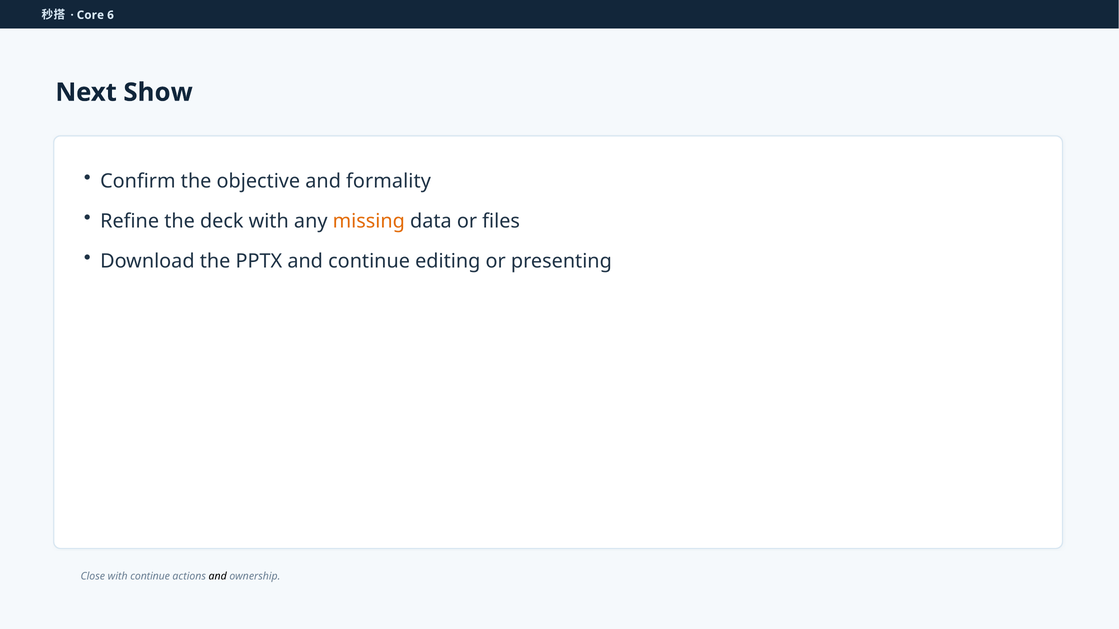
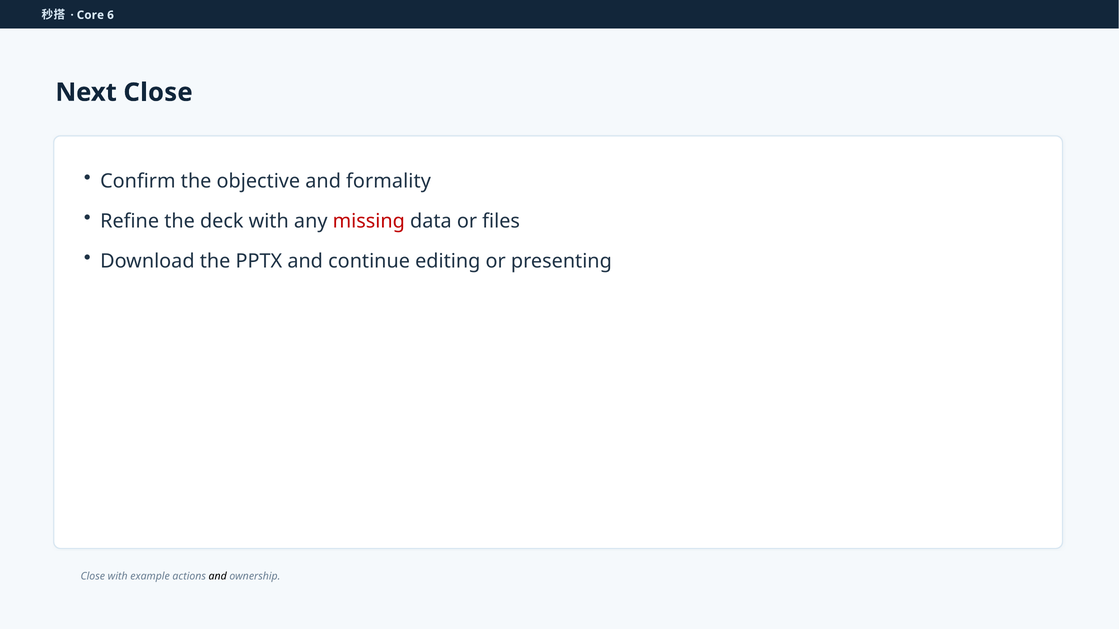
Next Show: Show -> Close
missing colour: orange -> red
with continue: continue -> example
